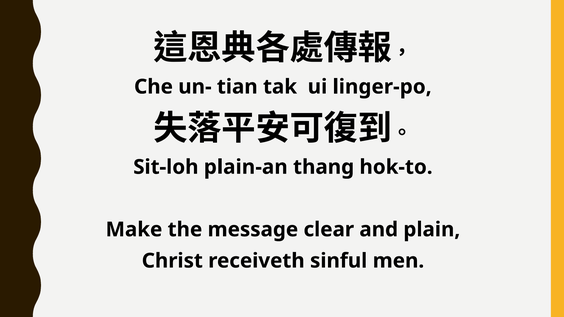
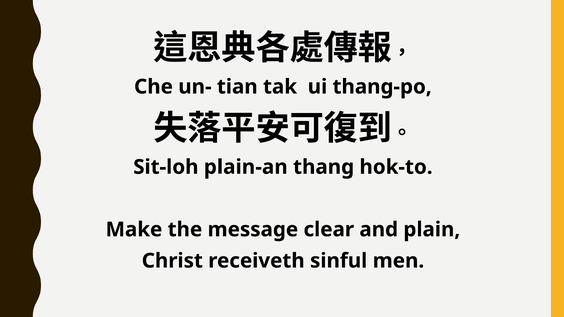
linger-po: linger-po -> thang-po
